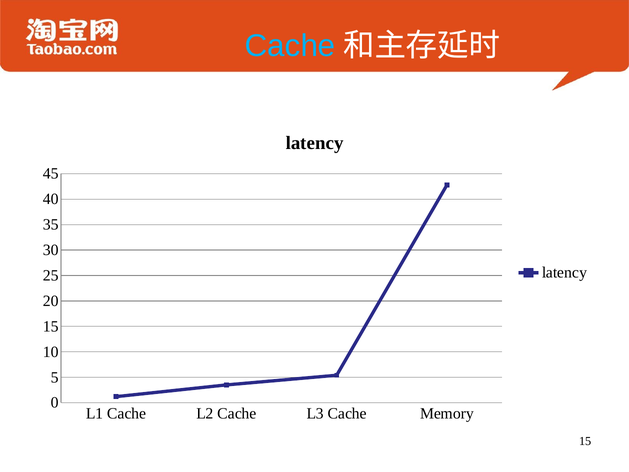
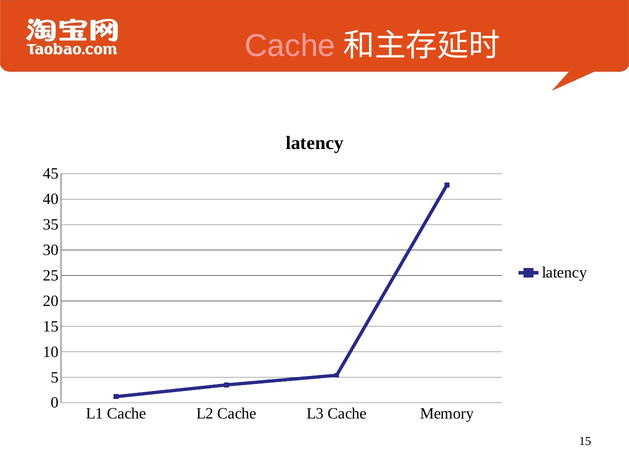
Cache at (290, 46) colour: light blue -> pink
